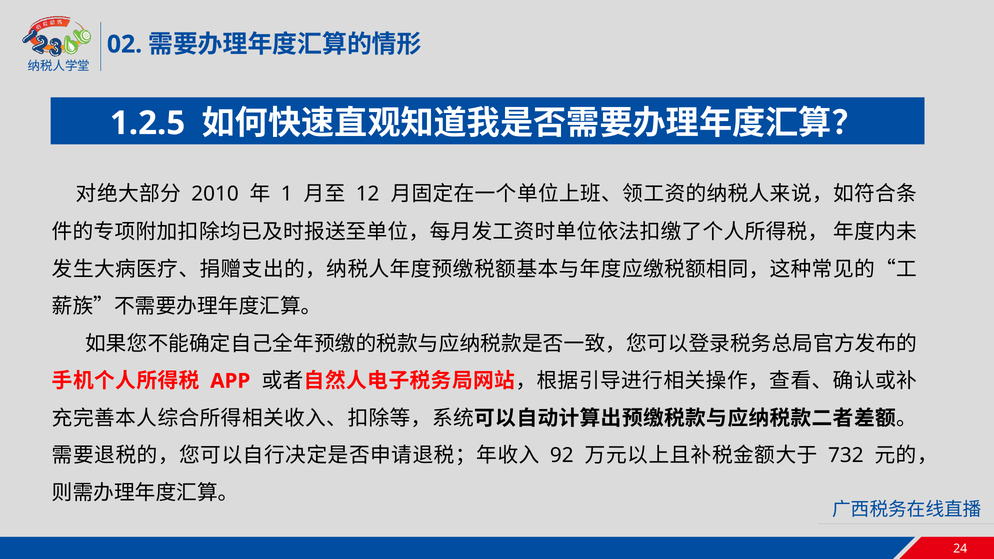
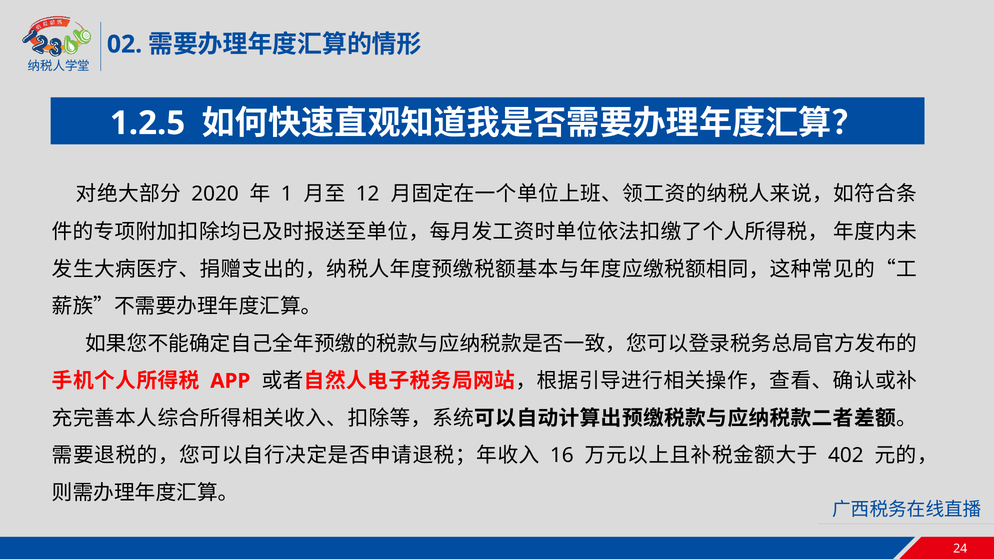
2010: 2010 -> 2020
92: 92 -> 16
732: 732 -> 402
